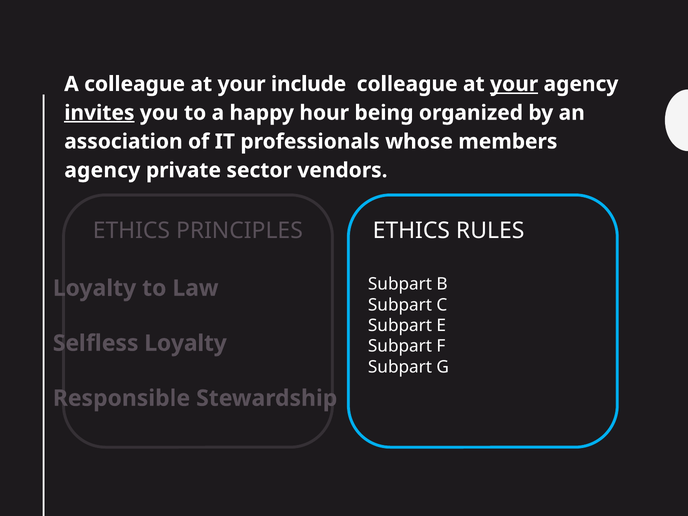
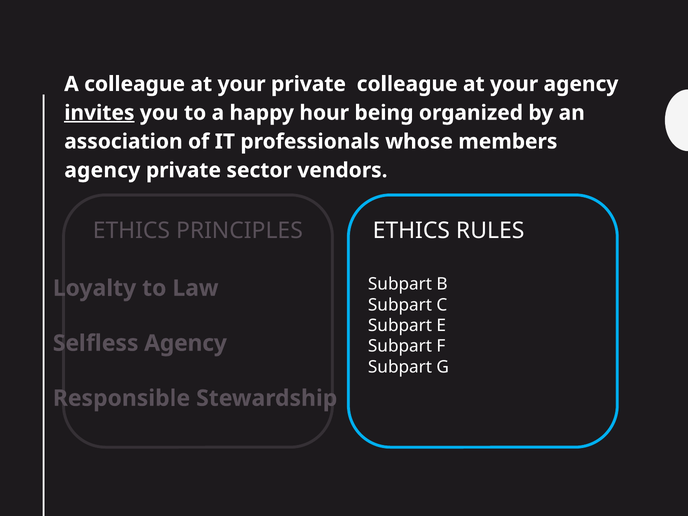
your include: include -> private
your at (514, 84) underline: present -> none
Selfless Loyalty: Loyalty -> Agency
